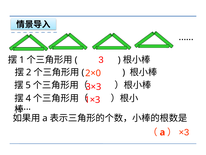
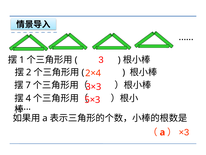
2×0: 2×0 -> 2×4
5: 5 -> 7
1×3: 1×3 -> 5×3
